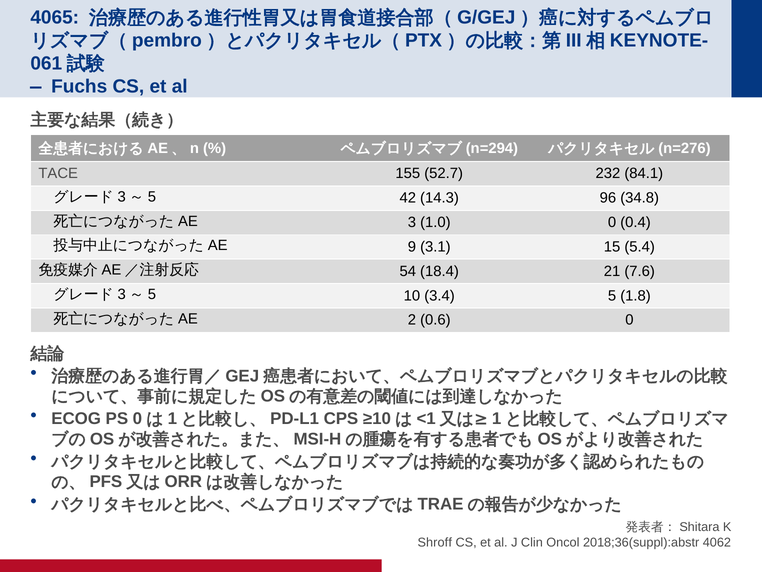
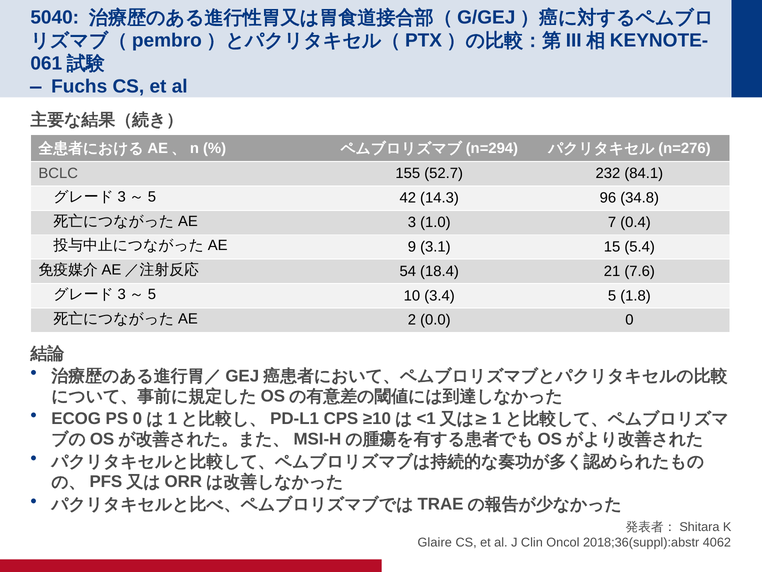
4065: 4065 -> 5040
TACE: TACE -> BCLC
1.0 0: 0 -> 7
0.6: 0.6 -> 0.0
Shroff: Shroff -> Glaire
